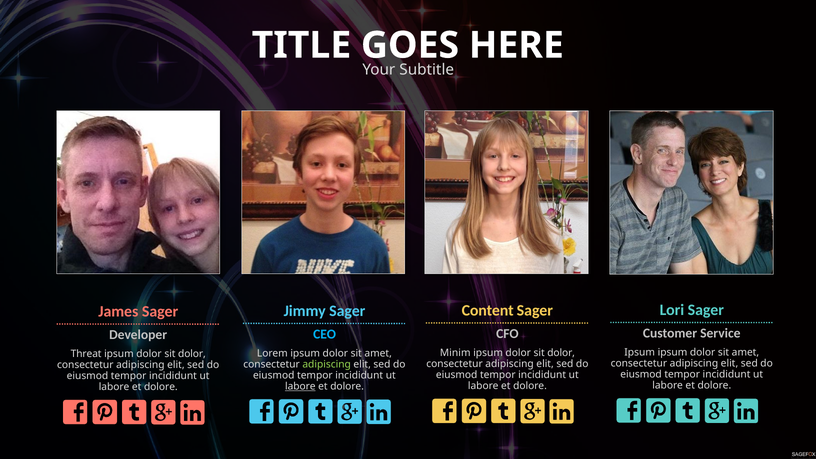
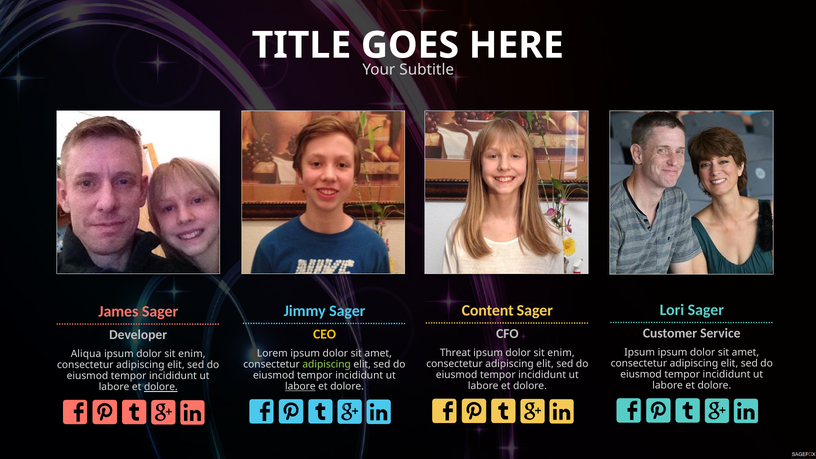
CEO colour: light blue -> yellow
Minim: Minim -> Threat
dolor at (561, 353): dolor -> enim
Threat: Threat -> Aliqua
dolor at (192, 354): dolor -> enim
dolore at (161, 387) underline: none -> present
